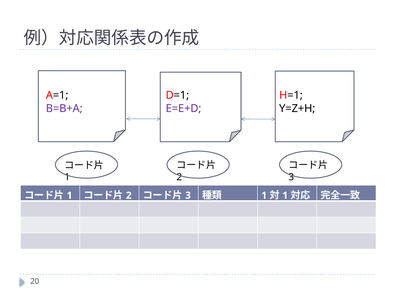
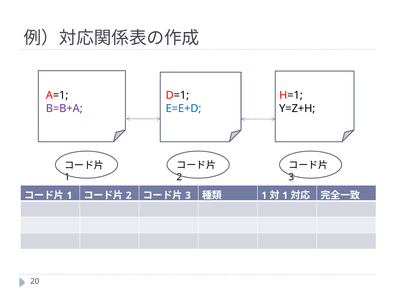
E=E+D colour: purple -> blue
